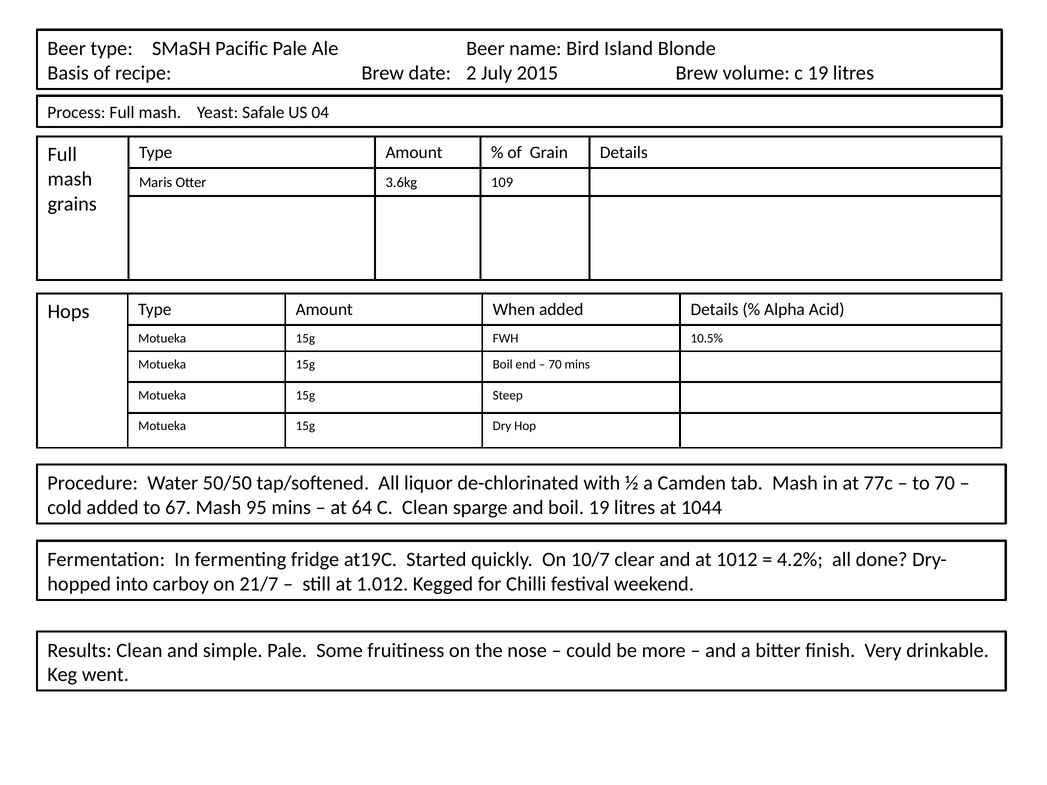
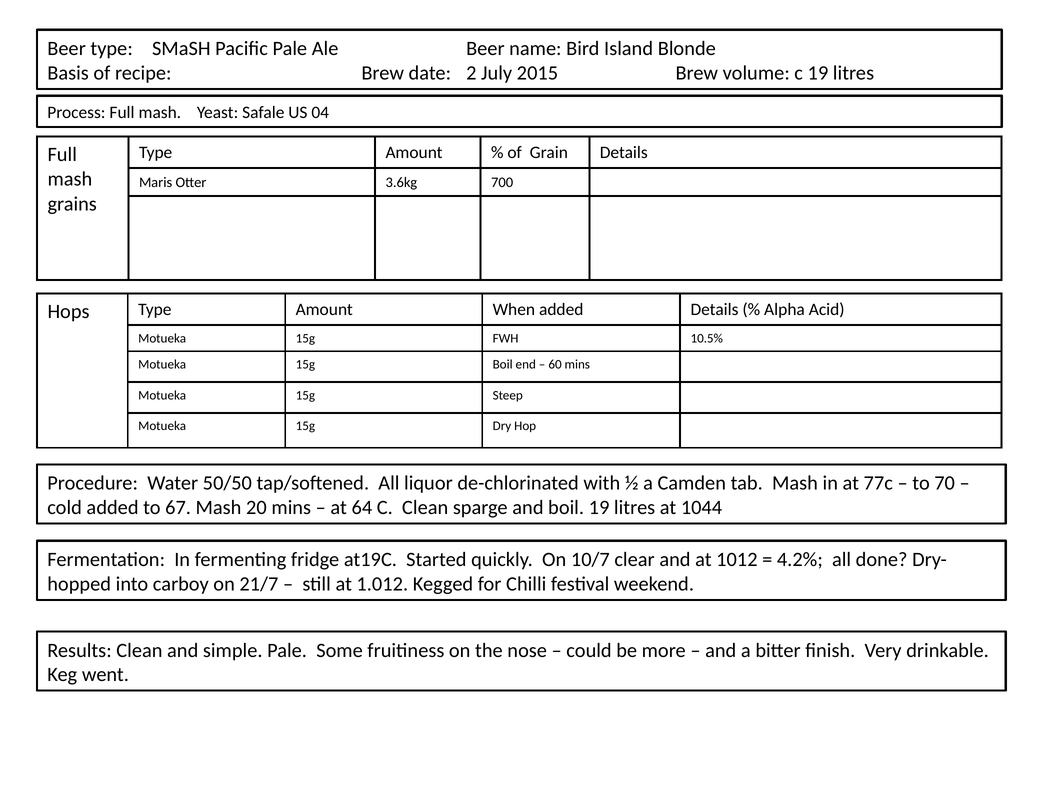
109: 109 -> 700
70 at (555, 365): 70 -> 60
95: 95 -> 20
